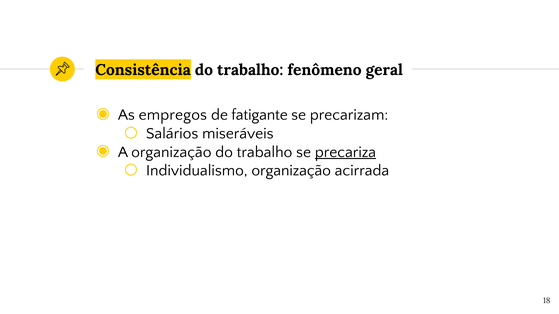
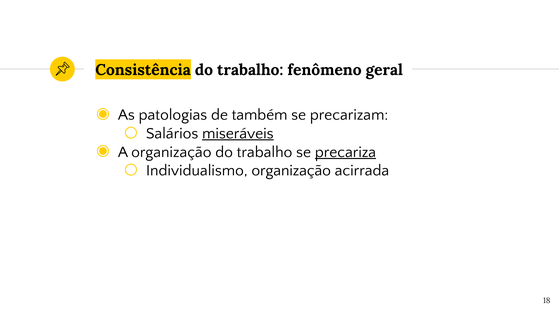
empregos: empregos -> patologias
fatigante: fatigante -> também
miseráveis underline: none -> present
